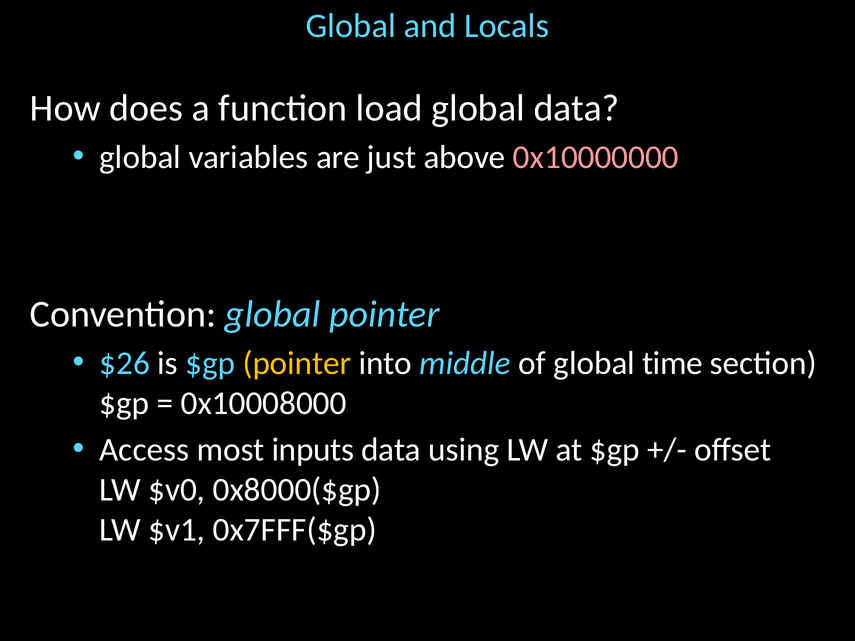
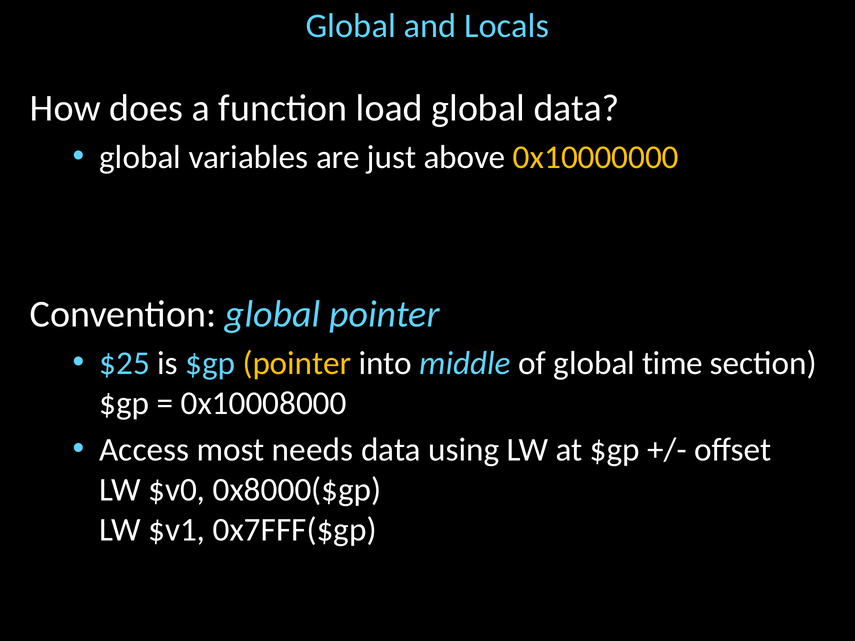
0x10000000 colour: pink -> yellow
$26: $26 -> $25
inputs: inputs -> needs
